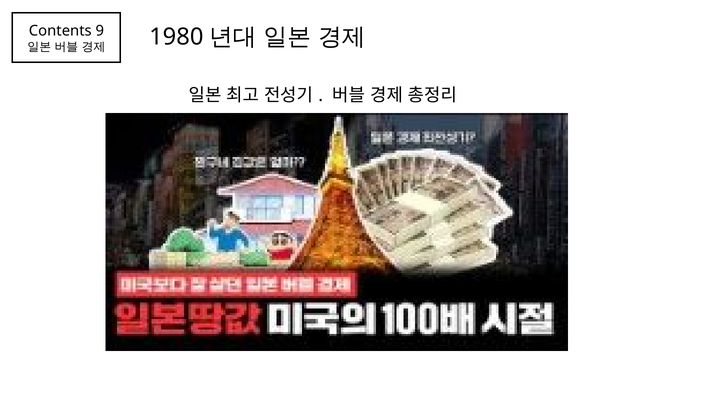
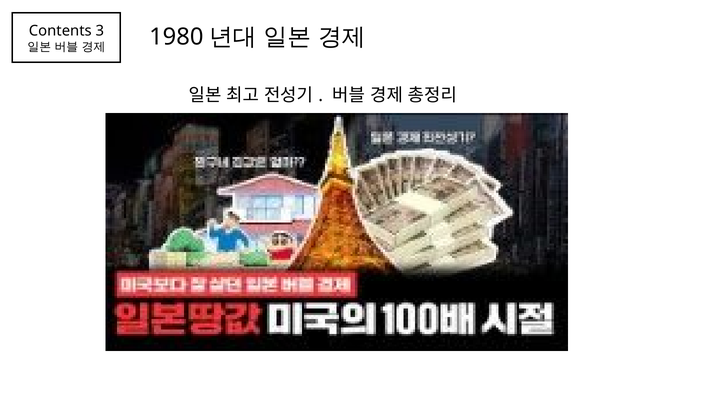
9: 9 -> 3
